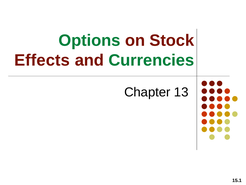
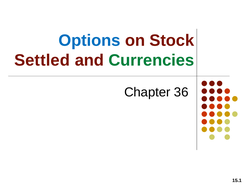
Options colour: green -> blue
Effects: Effects -> Settled
13: 13 -> 36
